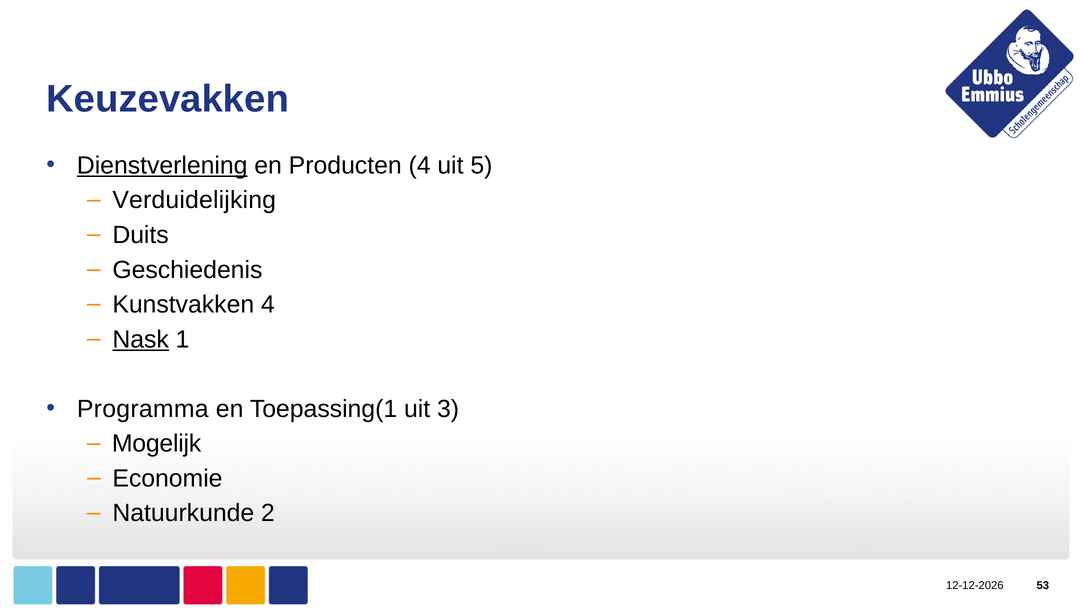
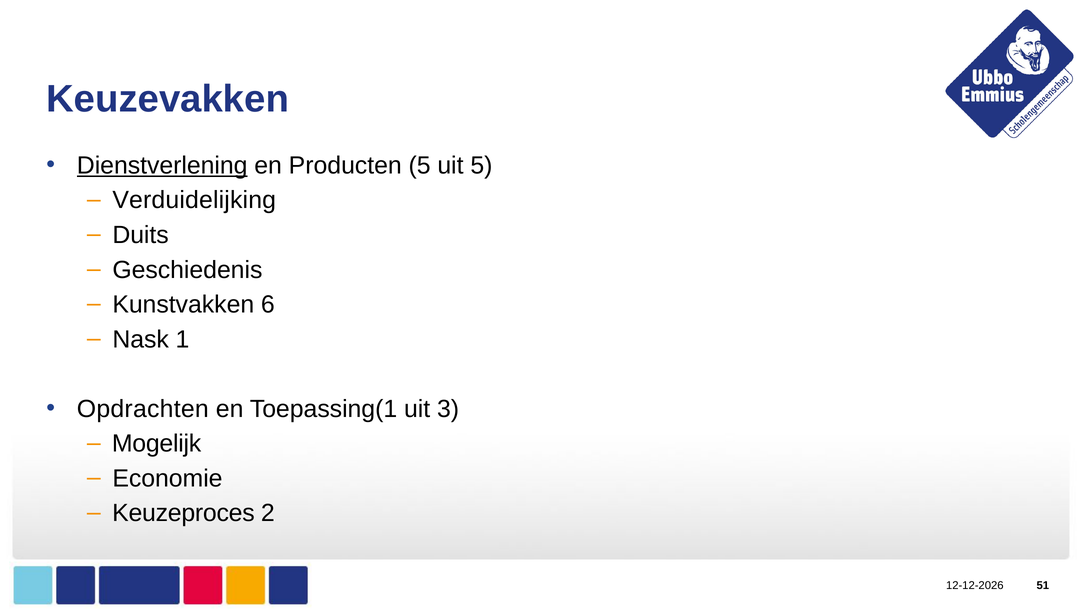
Producten 4: 4 -> 5
Kunstvakken 4: 4 -> 6
Nask underline: present -> none
Programma: Programma -> Opdrachten
Natuurkunde: Natuurkunde -> Keuzeproces
53: 53 -> 51
